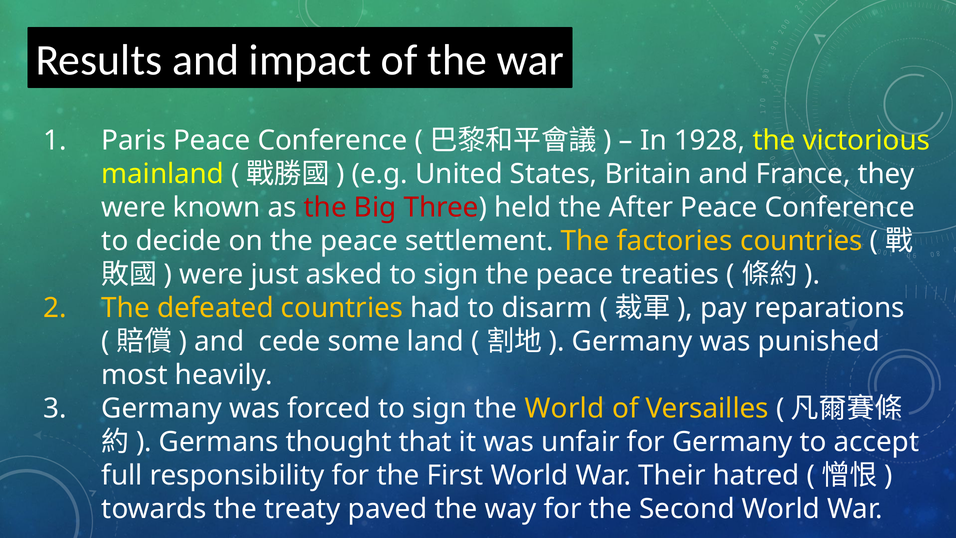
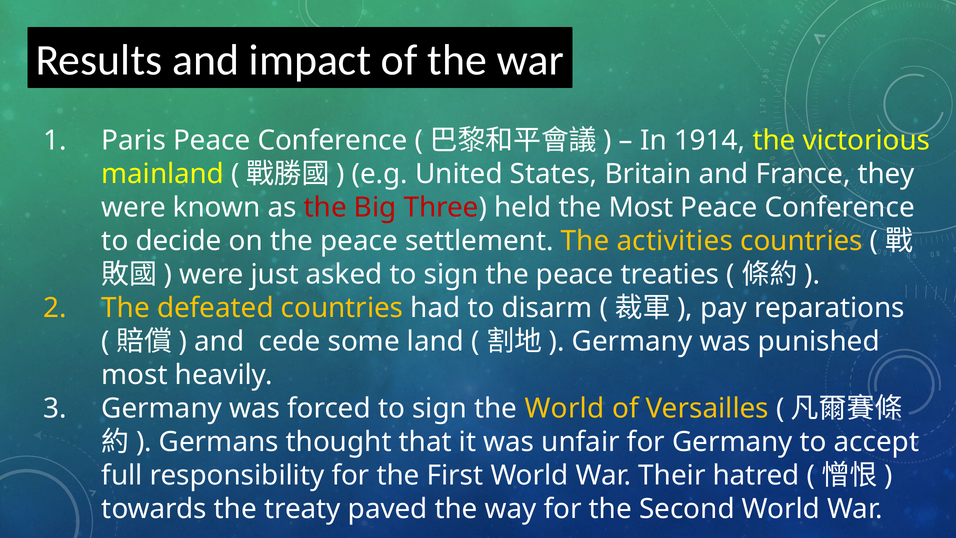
1928: 1928 -> 1914
the After: After -> Most
factories: factories -> activities
